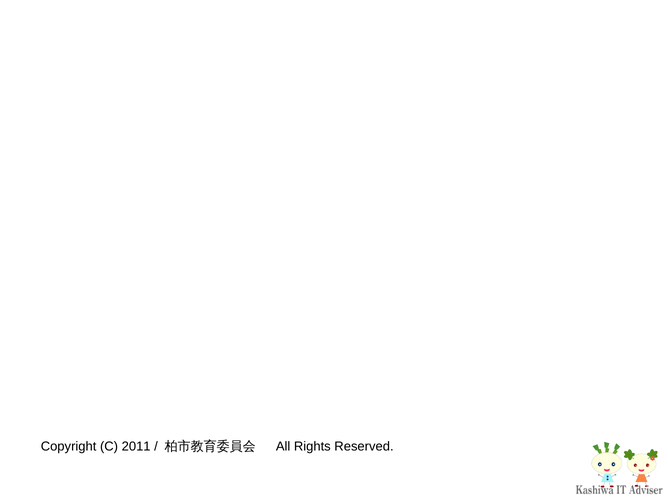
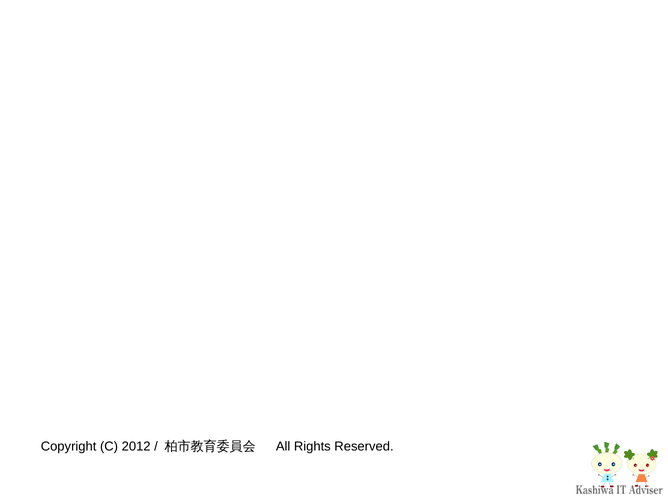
2011: 2011 -> 2012
